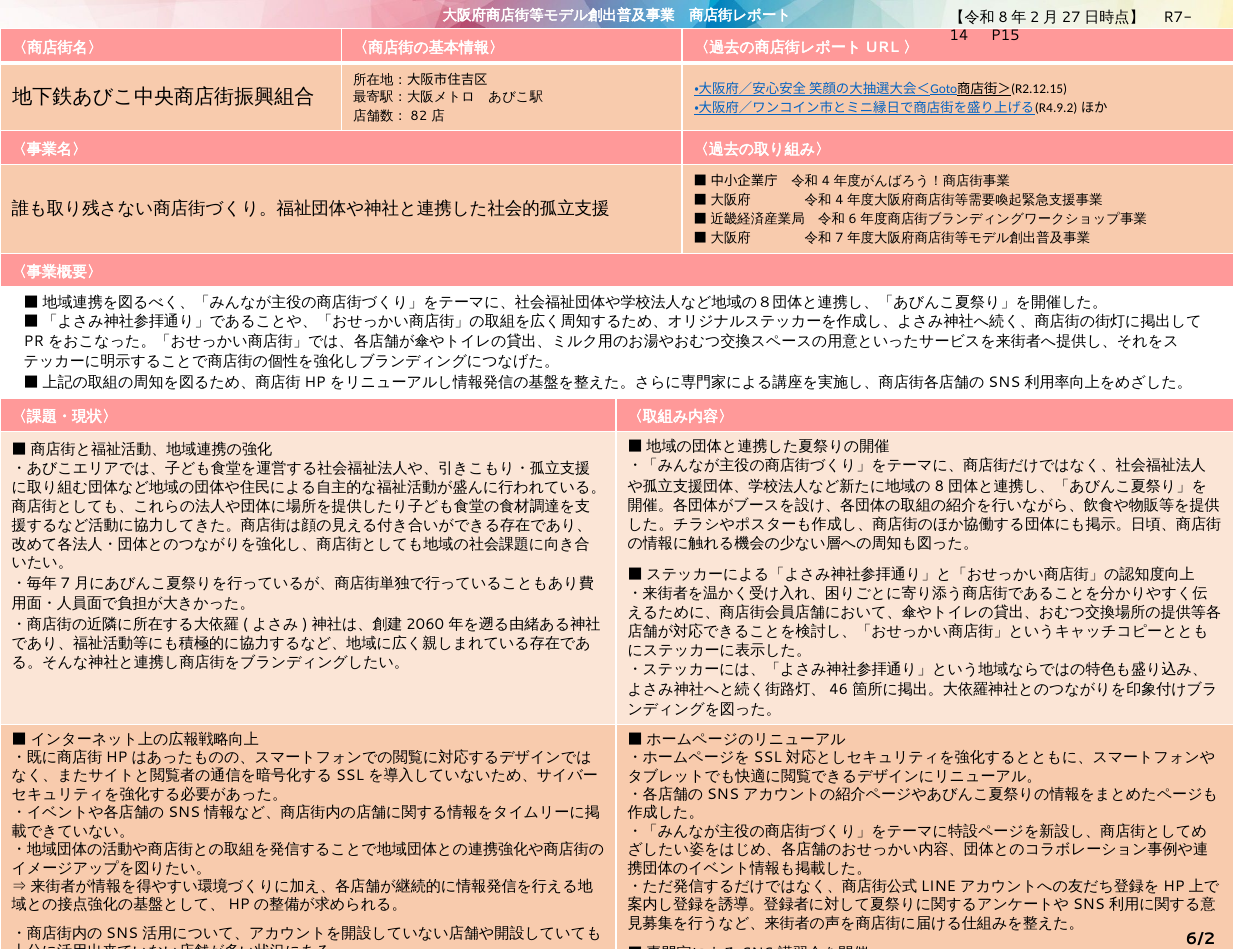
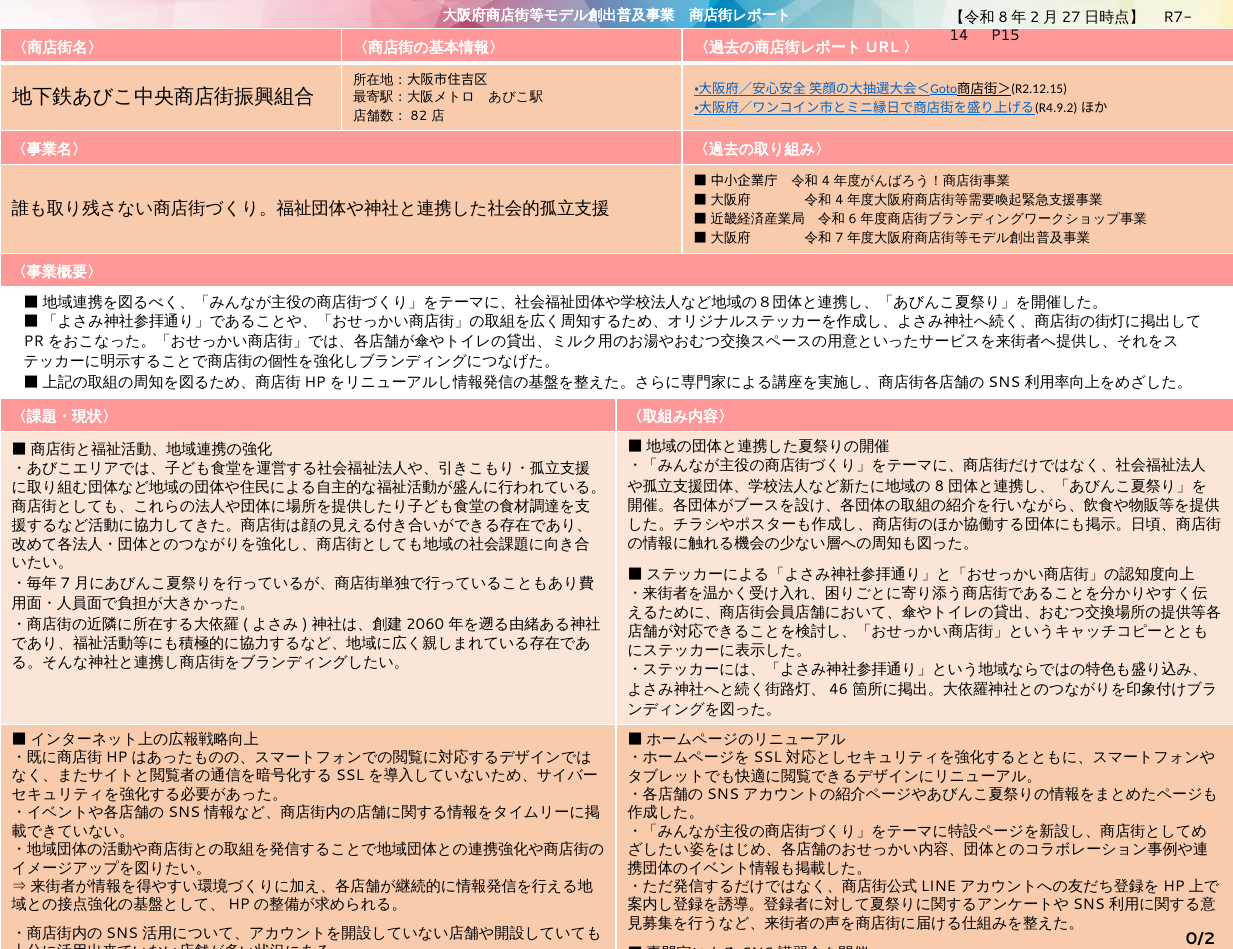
6/2: 6/2 -> 0/2
